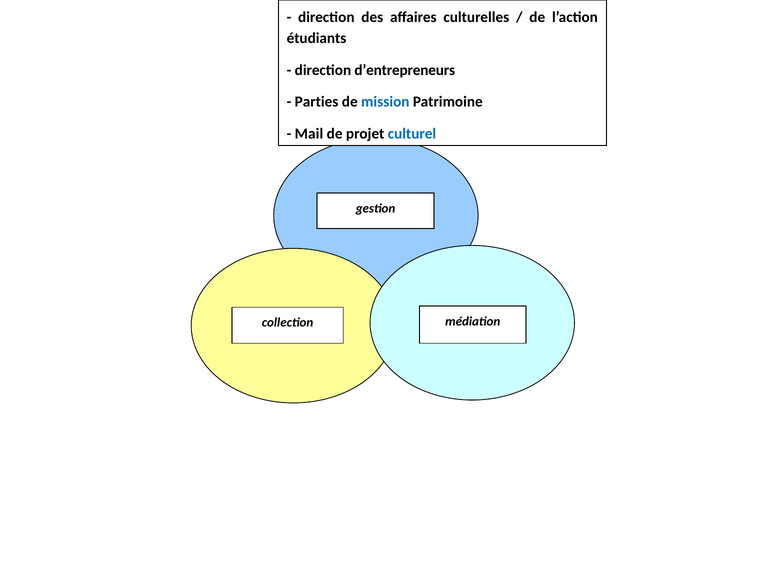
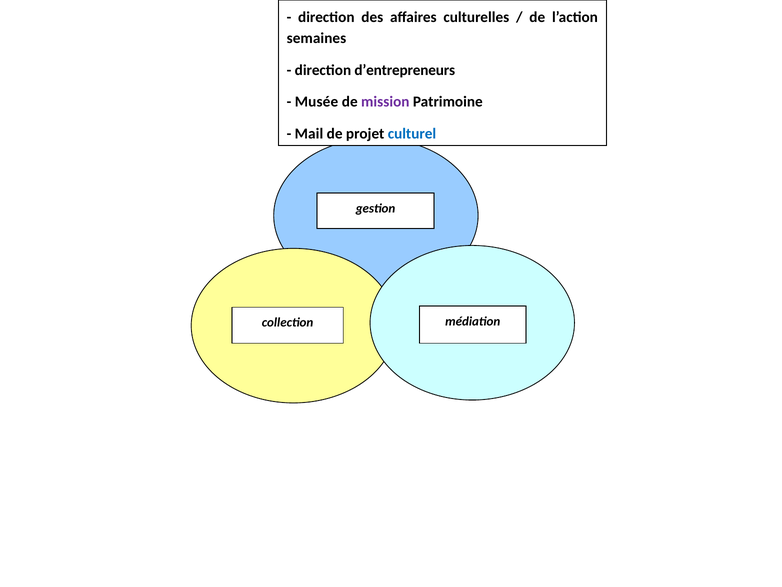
étudiants: étudiants -> semaines
Parties: Parties -> Musée
mission colour: blue -> purple
